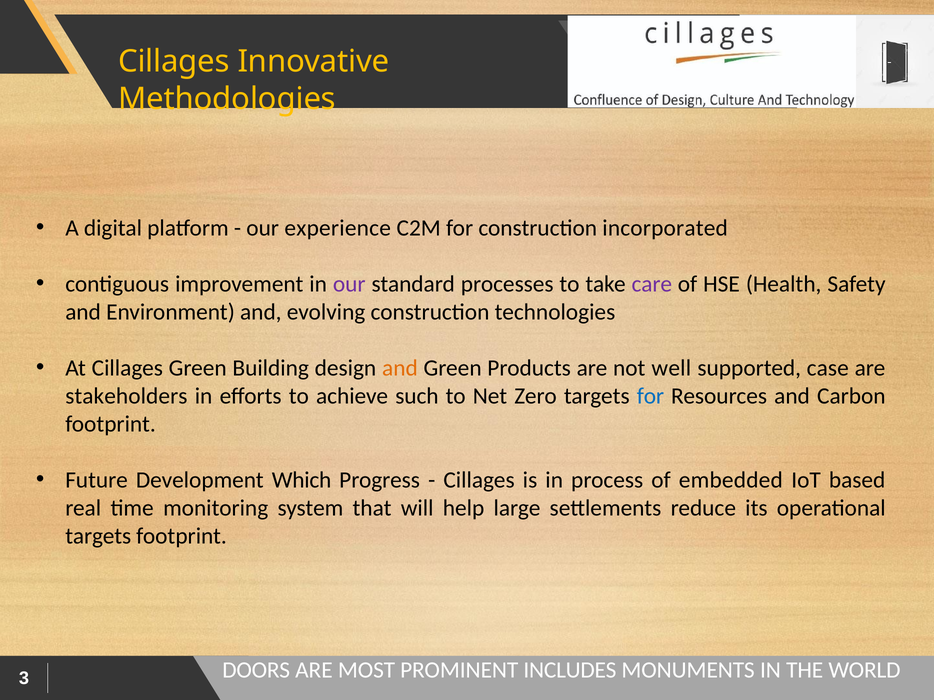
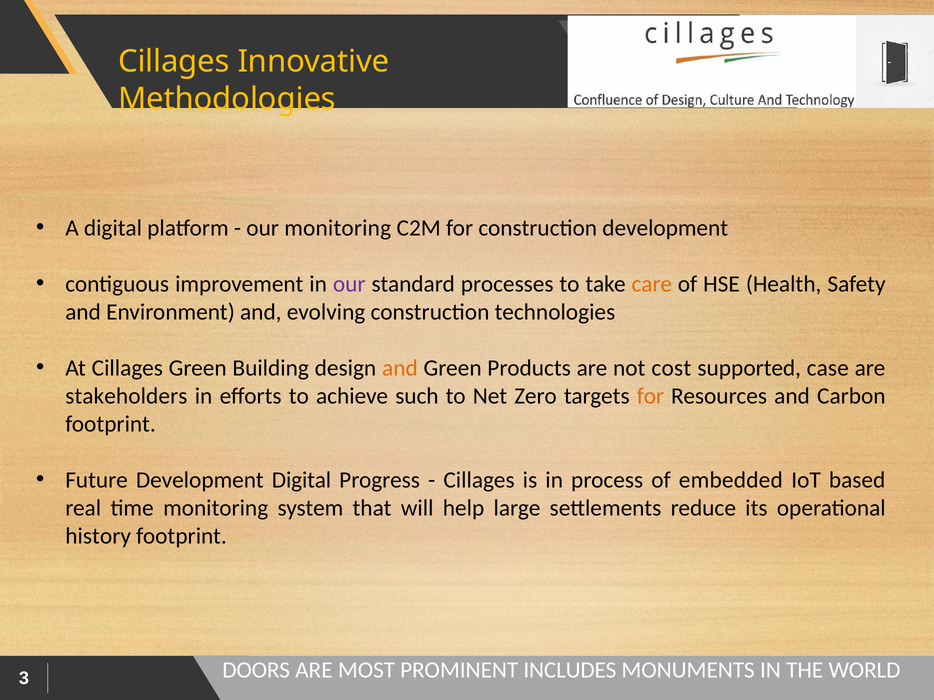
our experience: experience -> monitoring
construction incorporated: incorporated -> development
care colour: purple -> orange
well: well -> cost
for at (650, 396) colour: blue -> orange
Development Which: Which -> Digital
targets at (98, 536): targets -> history
